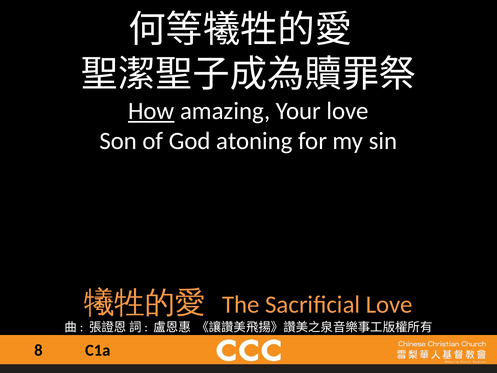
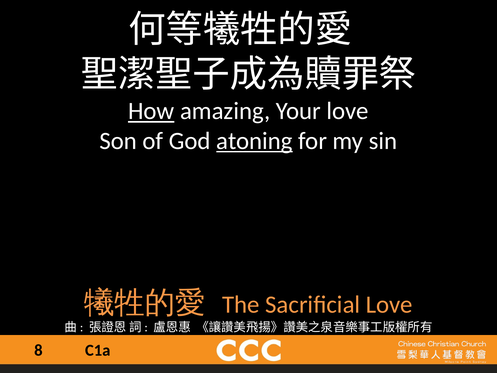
atoning underline: none -> present
